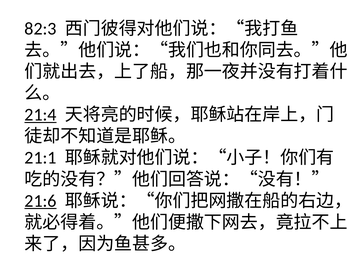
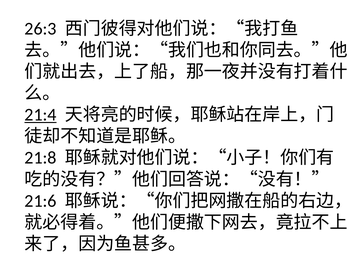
82:3: 82:3 -> 26:3
21:1: 21:1 -> 21:8
21:6 underline: present -> none
